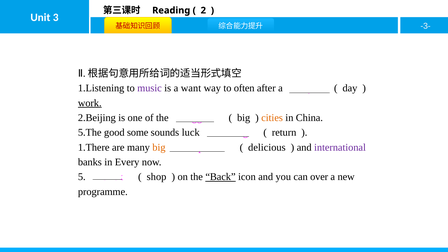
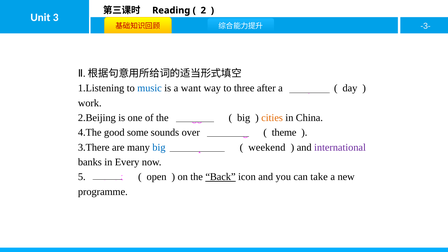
music colour: purple -> blue
often: often -> three
work underline: present -> none
5.The: 5.The -> 4.The
luck: luck -> over
return: return -> theme
1.There: 1.There -> 3.There
big at (159, 147) colour: orange -> blue
delicious: delicious -> weekend
shop: shop -> open
over: over -> take
